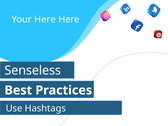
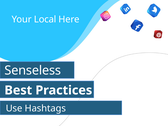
Your Here: Here -> Local
